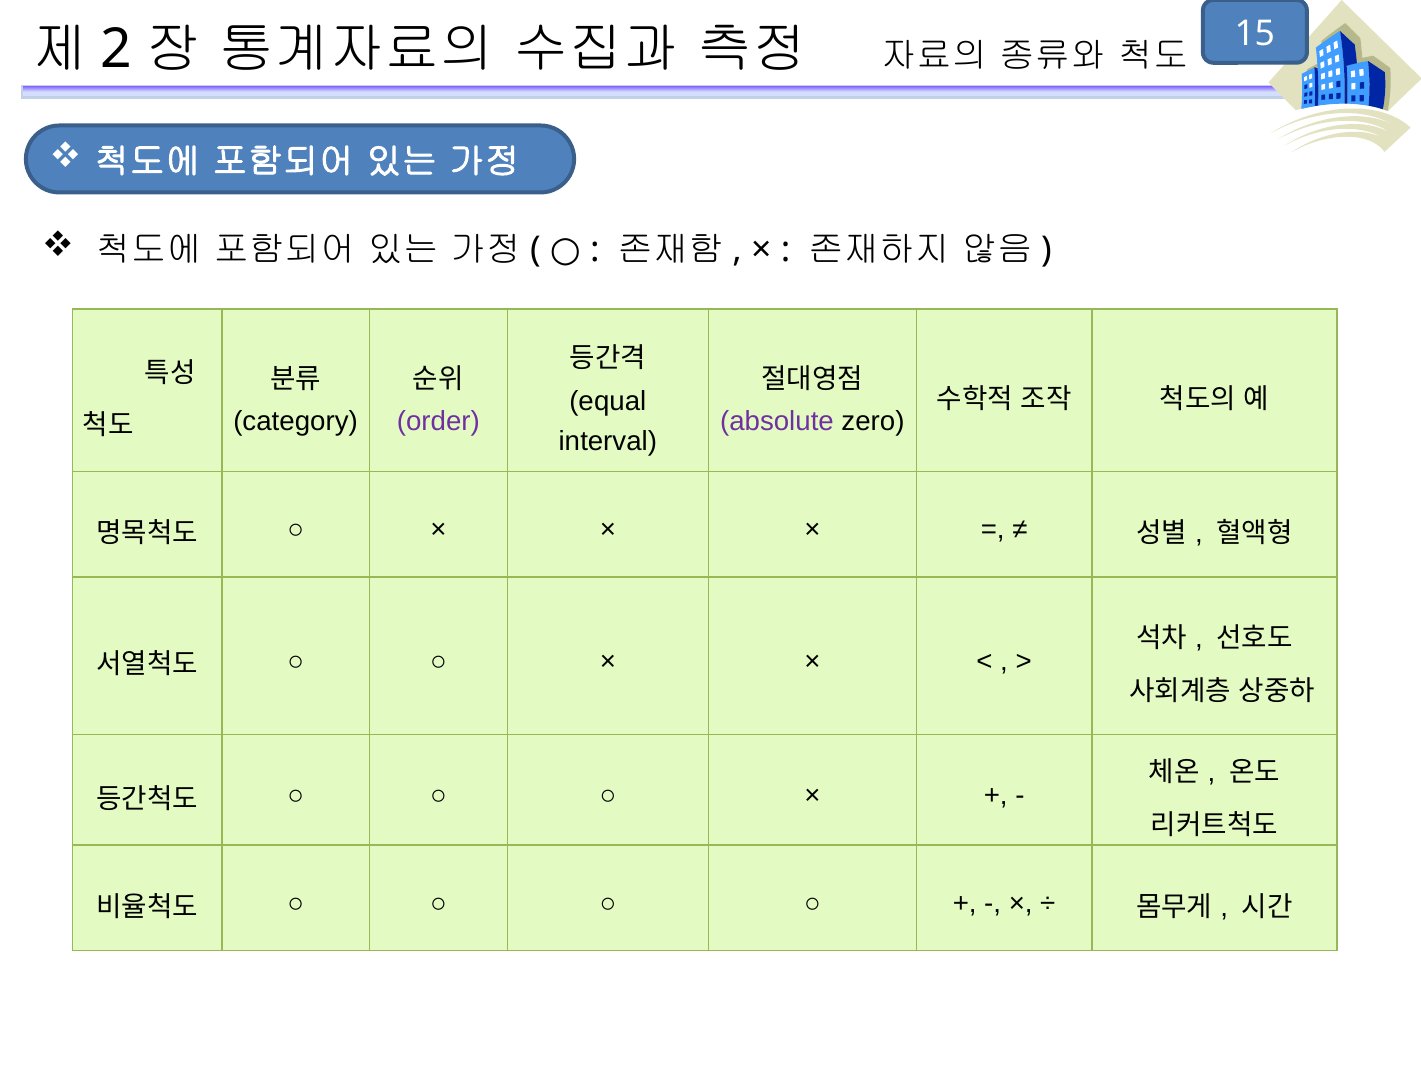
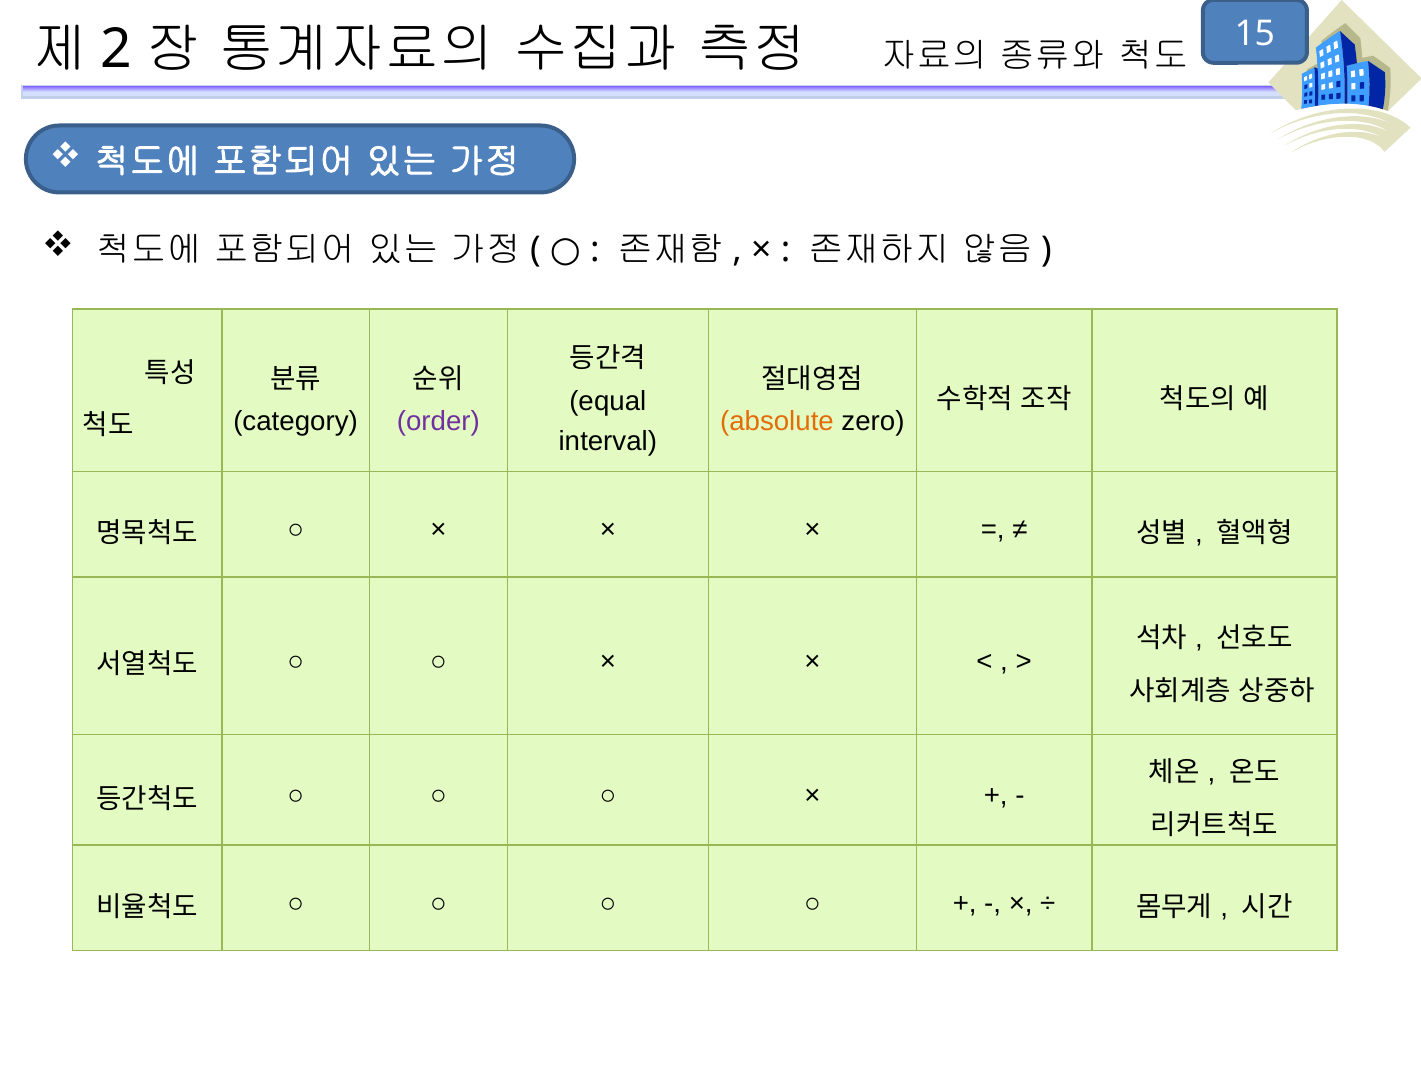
absolute colour: purple -> orange
